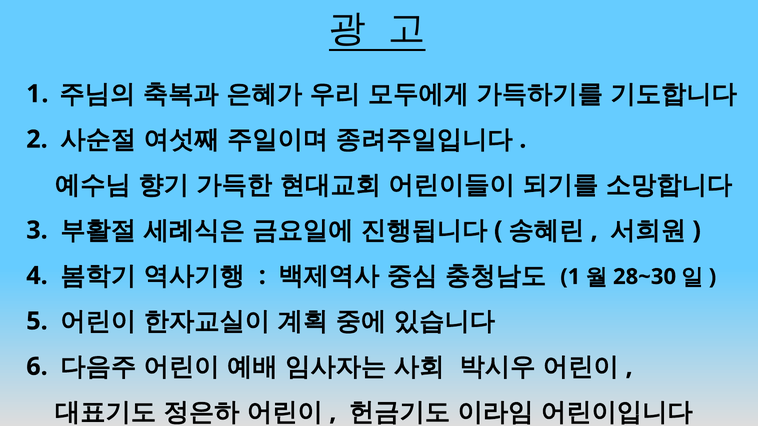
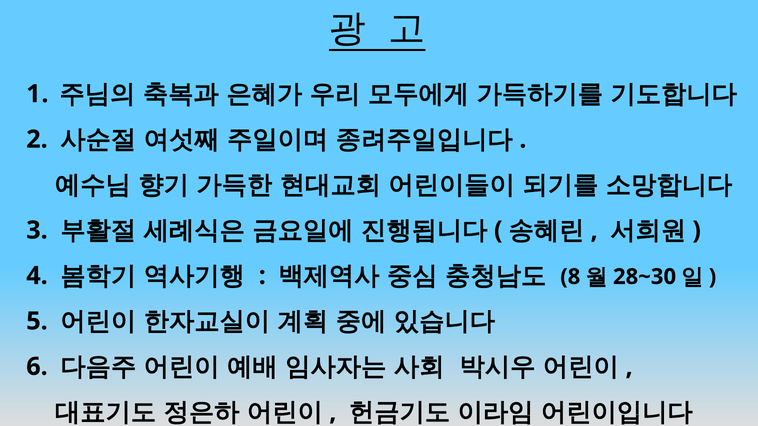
1 at (570, 277): 1 -> 8
